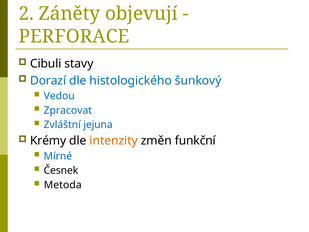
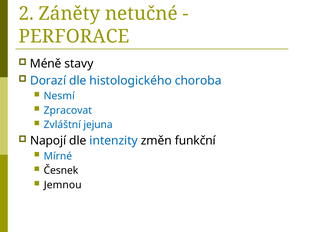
objevují: objevují -> netučné
Cibuli: Cibuli -> Méně
šunkový: šunkový -> choroba
Vedou: Vedou -> Nesmí
Krémy: Krémy -> Napojí
intenzity colour: orange -> blue
Metoda: Metoda -> Jemnou
